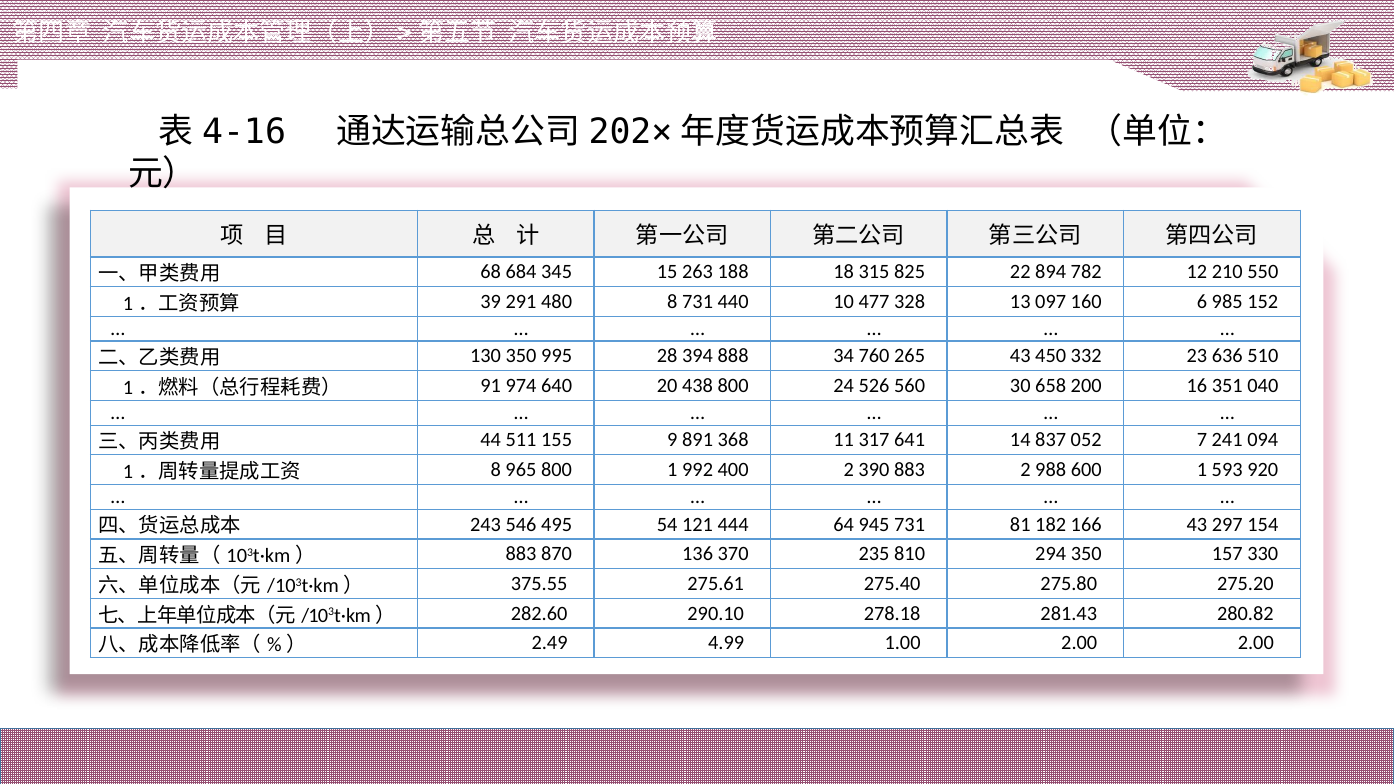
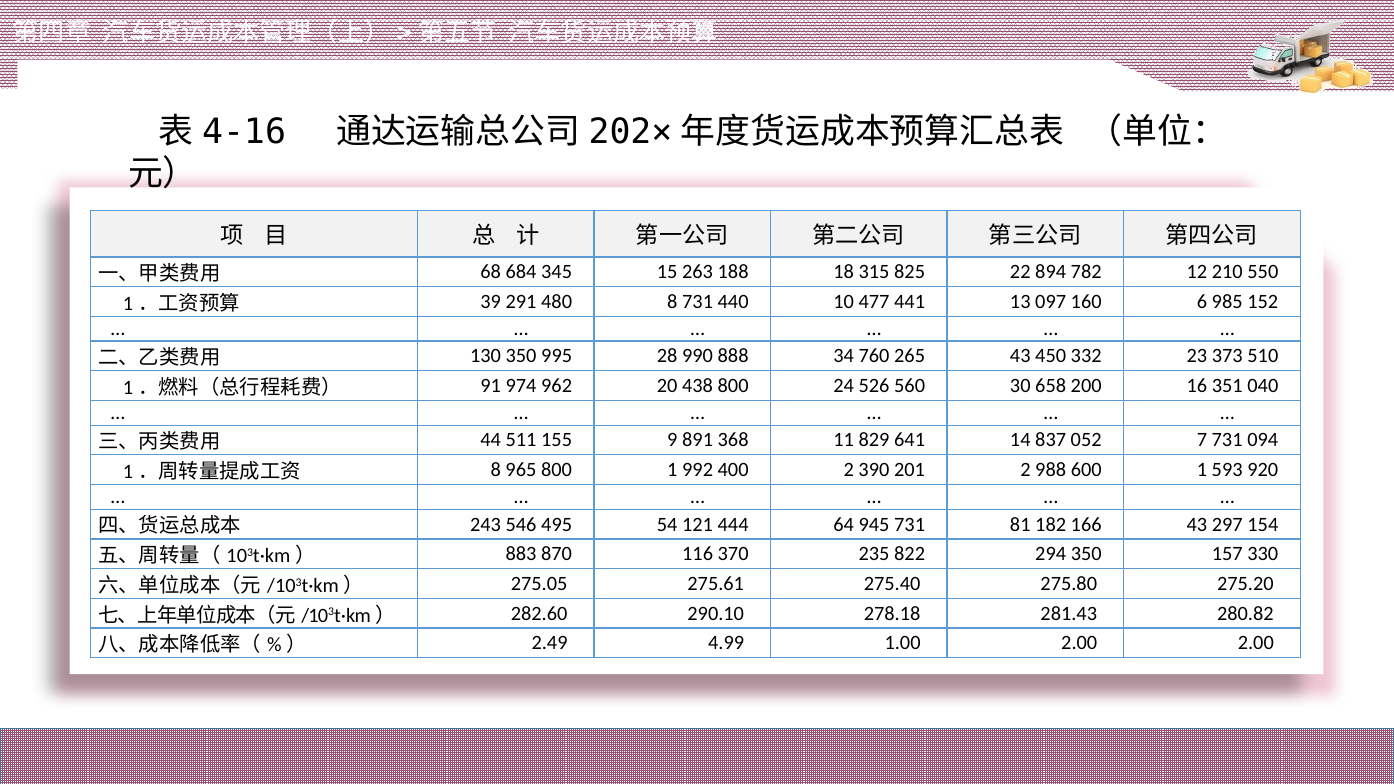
328: 328 -> 441
394: 394 -> 990
636: 636 -> 373
640: 640 -> 962
317: 317 -> 829
7 241: 241 -> 731
390 883: 883 -> 201
136: 136 -> 116
810: 810 -> 822
375.55: 375.55 -> 275.05
